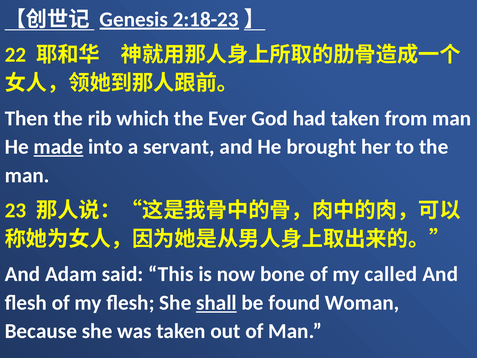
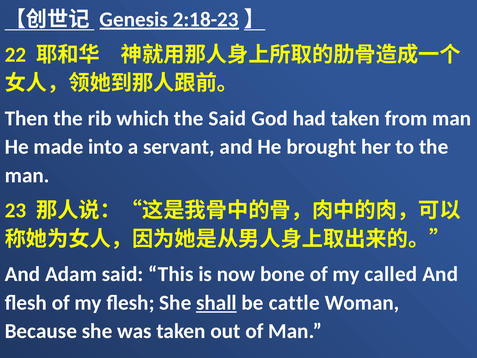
the Ever: Ever -> Said
made underline: present -> none
found: found -> cattle
